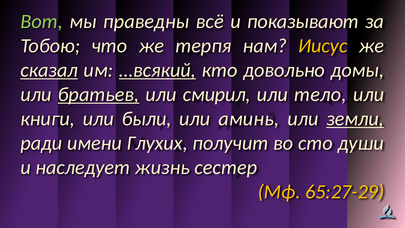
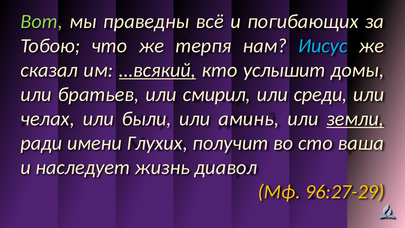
показывают: показывают -> погибающих
Иисус colour: yellow -> light blue
сказал underline: present -> none
довольно: довольно -> услышит
братьев underline: present -> none
тело: тело -> среди
книги: книги -> челах
души: души -> ваша
сестер: сестер -> диавол
65:27-29: 65:27-29 -> 96:27-29
